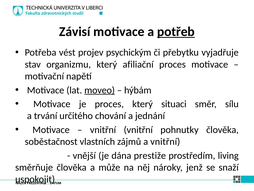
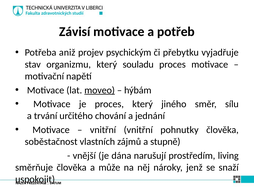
potřeb underline: present -> none
vést: vést -> aniž
afiliační: afiliační -> souladu
situaci: situaci -> jiného
a vnitřní: vnitřní -> stupně
prestiže: prestiže -> narušují
